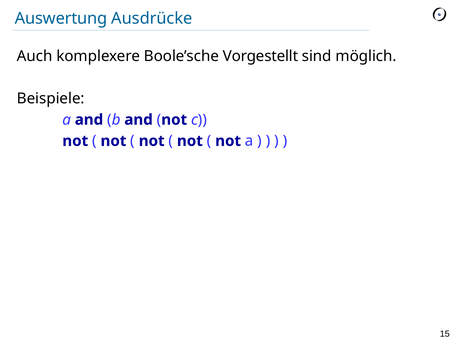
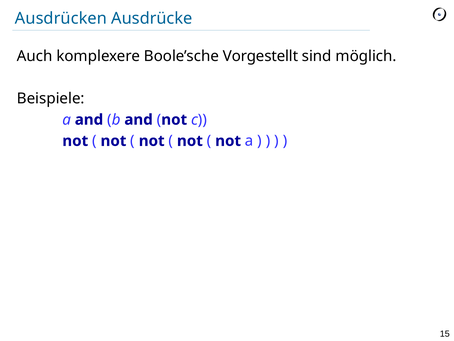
Auswertung: Auswertung -> Ausdrücken
